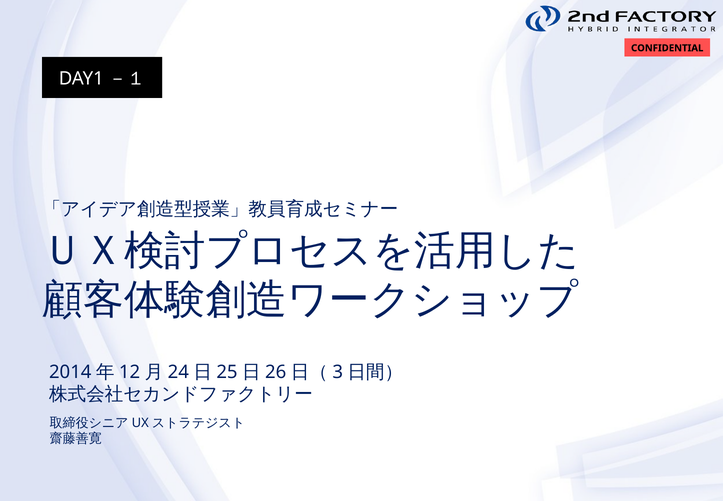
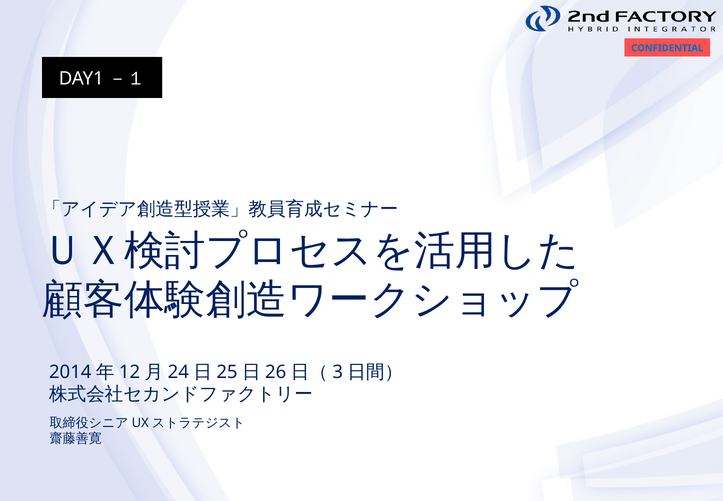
CONFIDENTIAL colour: black -> blue
